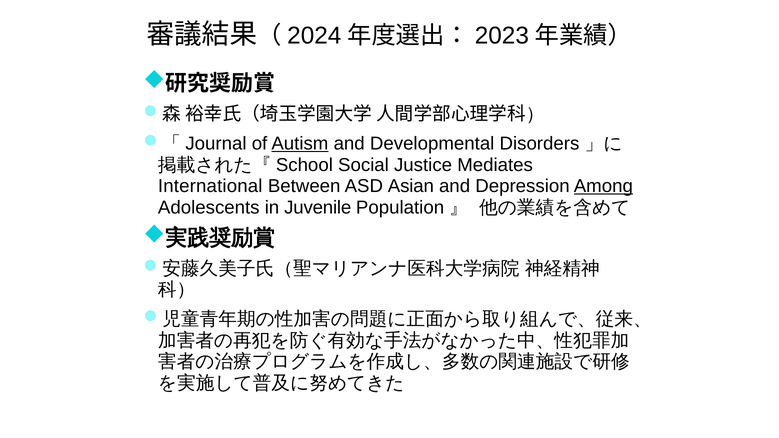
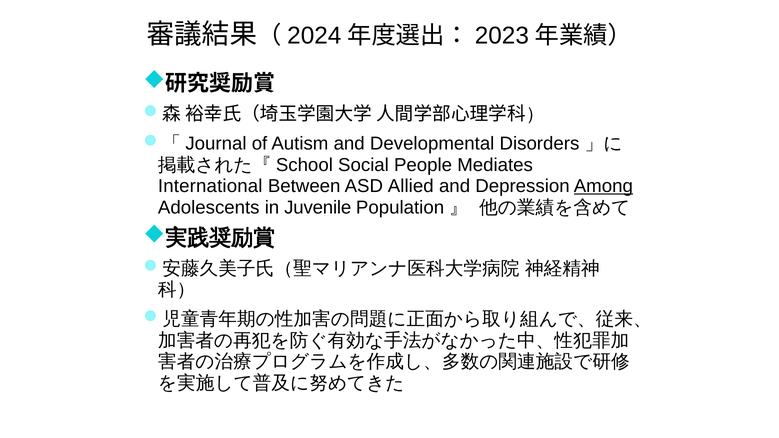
Autism underline: present -> none
Justice: Justice -> People
Asian: Asian -> Allied
